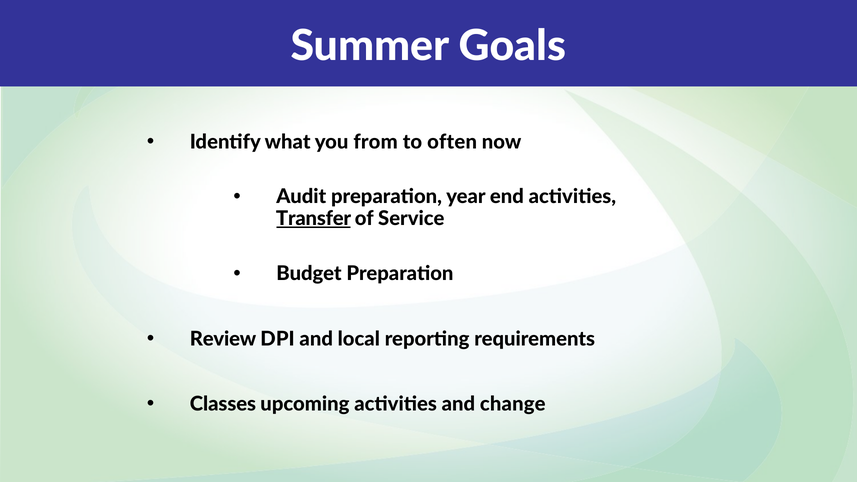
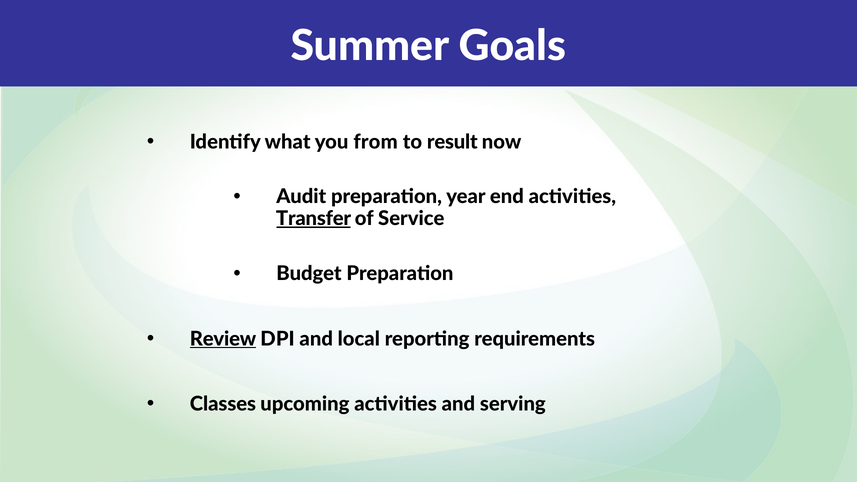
often: often -> result
Review underline: none -> present
change: change -> serving
